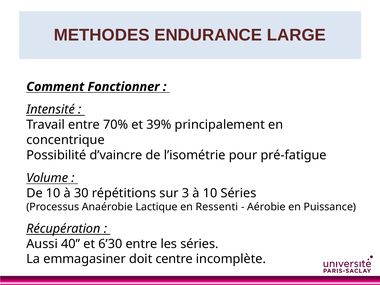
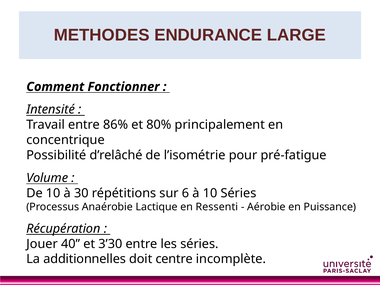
70%: 70% -> 86%
39%: 39% -> 80%
d’vaincre: d’vaincre -> d’relâché
3: 3 -> 6
Aussi: Aussi -> Jouer
6’30: 6’30 -> 3’30
emmagasiner: emmagasiner -> additionnelles
